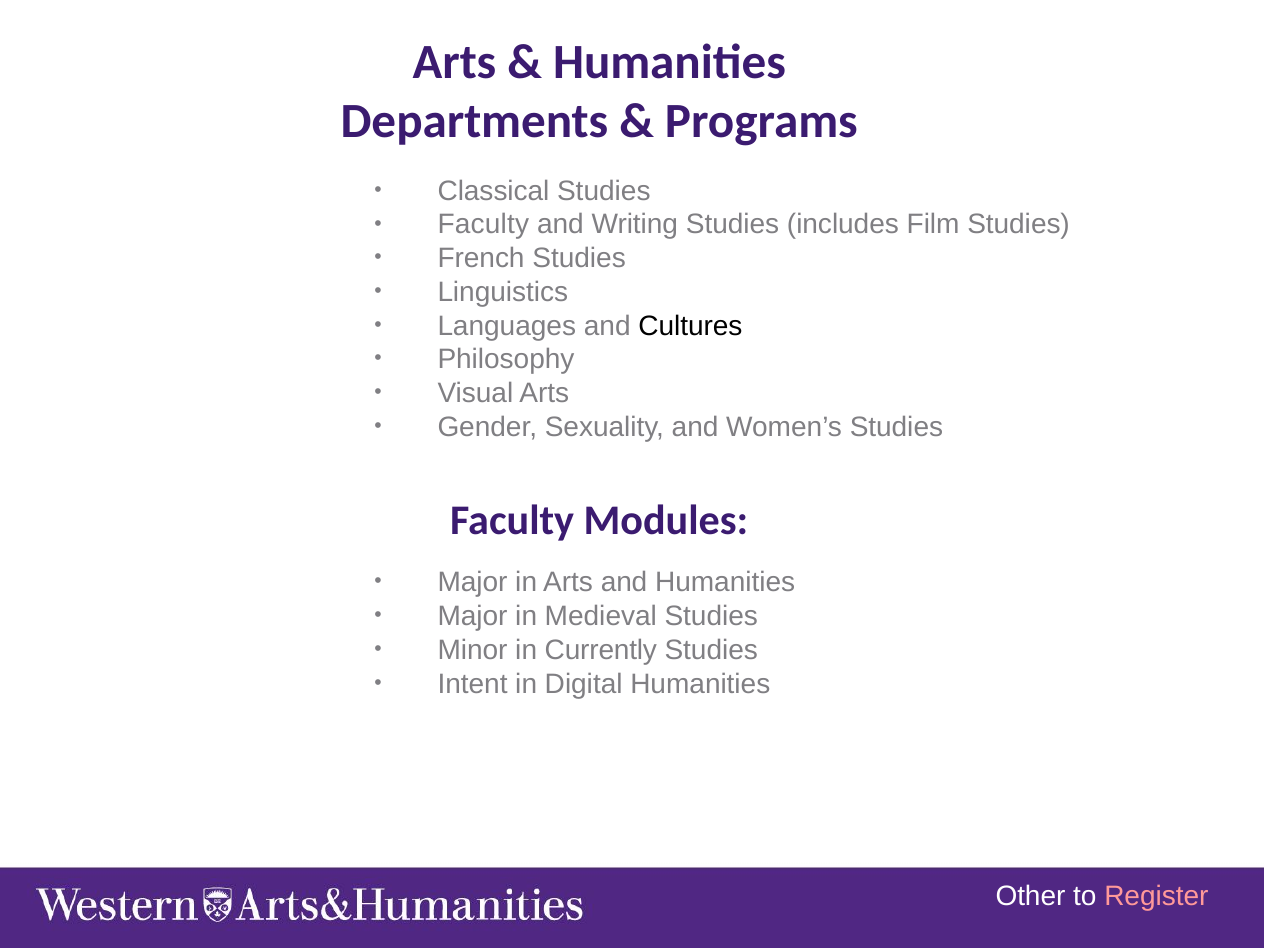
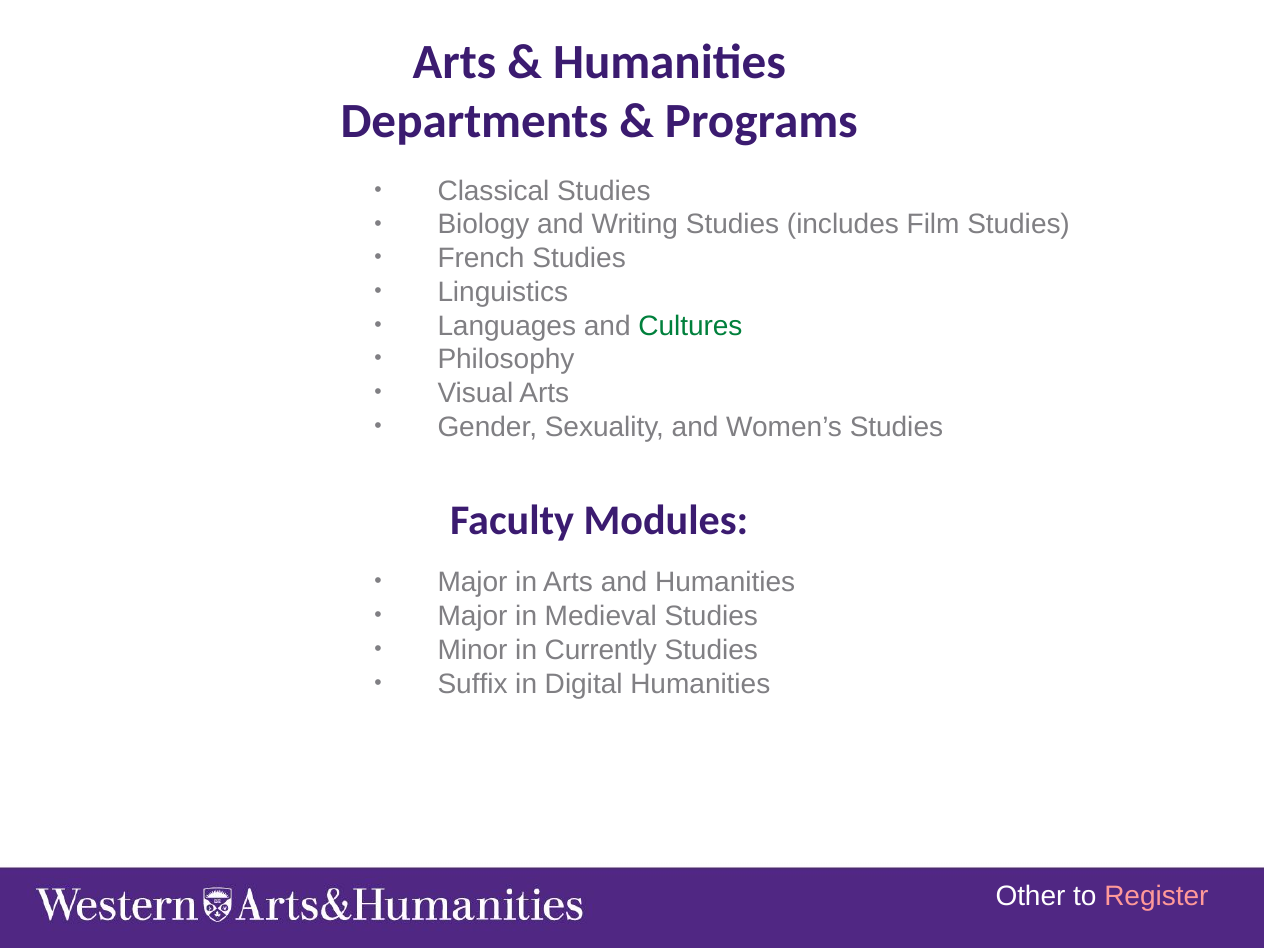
Faculty at (483, 225): Faculty -> Biology
Cultures colour: black -> green
Intent: Intent -> Suffix
